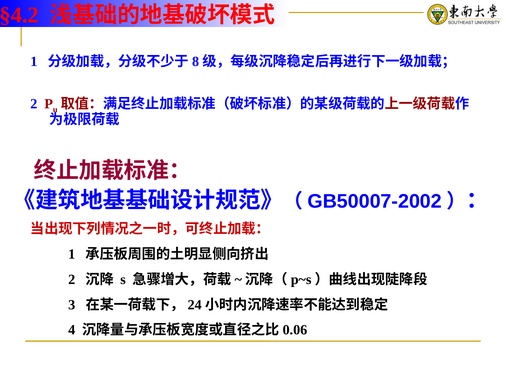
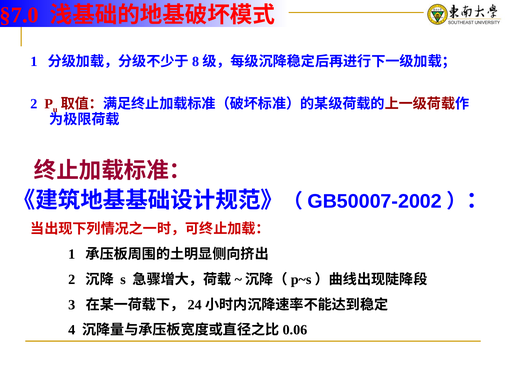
§4.2: §4.2 -> §7.0
